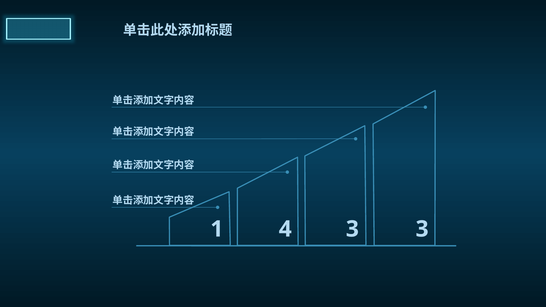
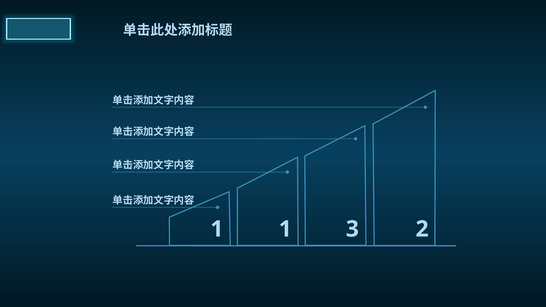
1 4: 4 -> 1
3 3: 3 -> 2
